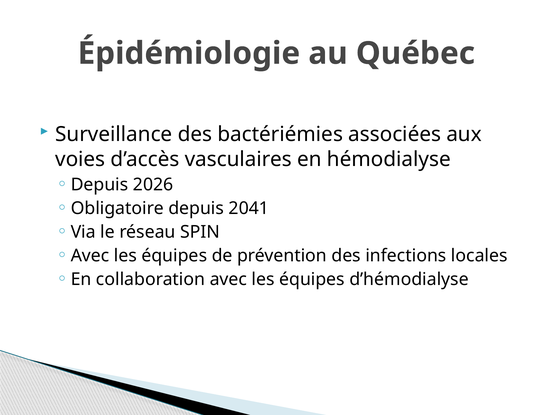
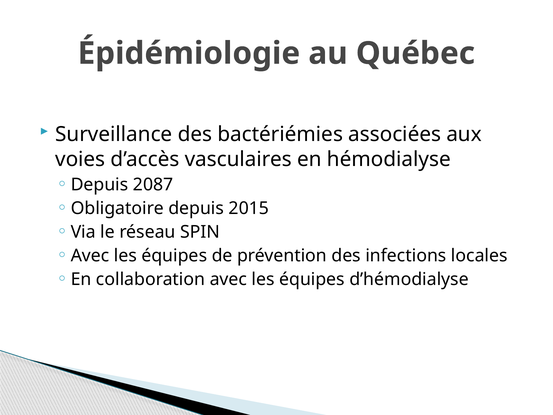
2026: 2026 -> 2087
2041: 2041 -> 2015
